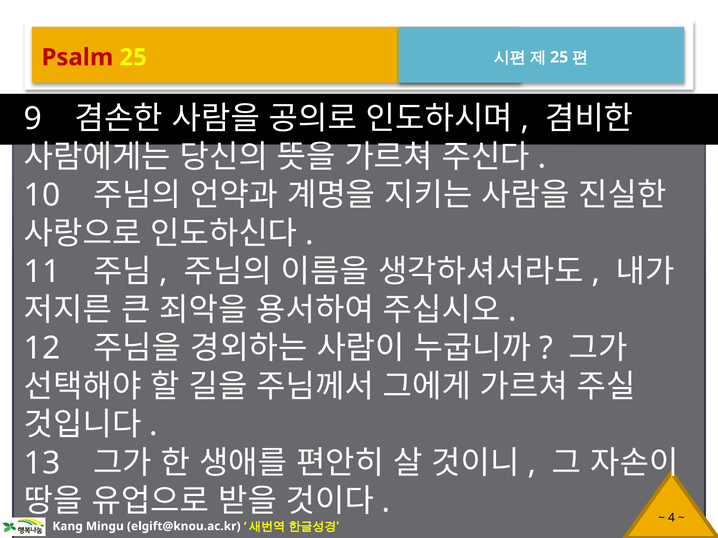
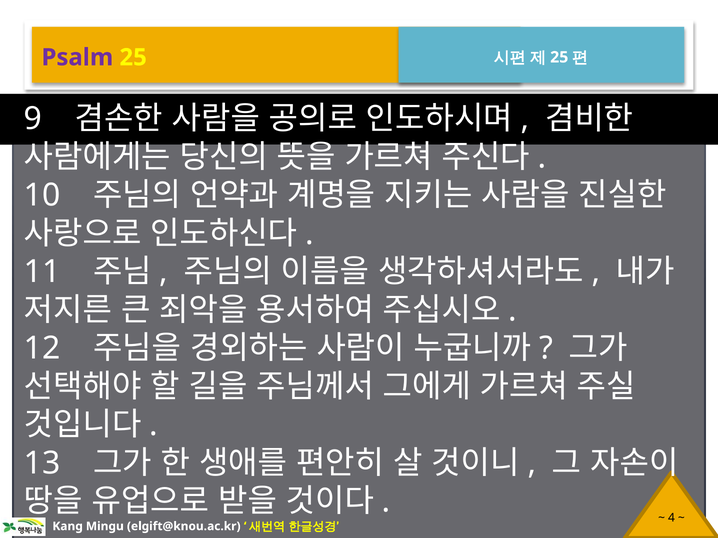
Psalm colour: red -> purple
